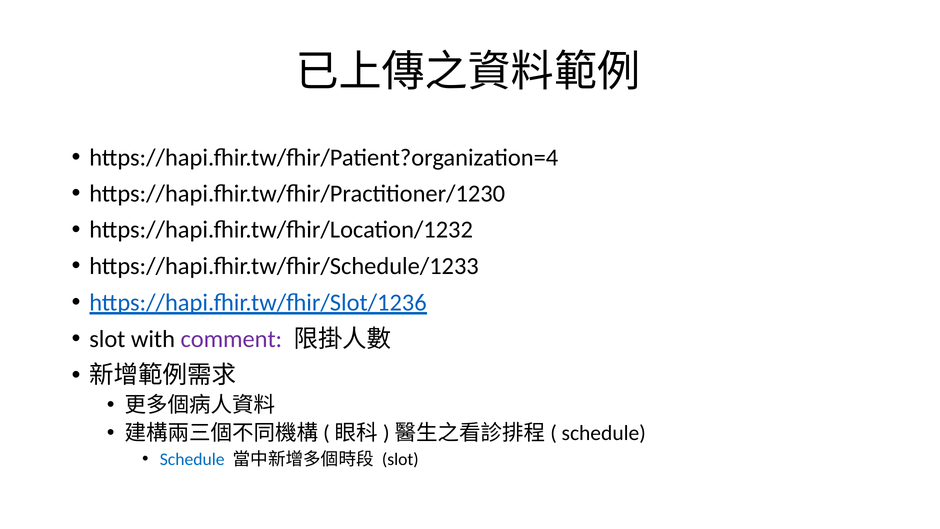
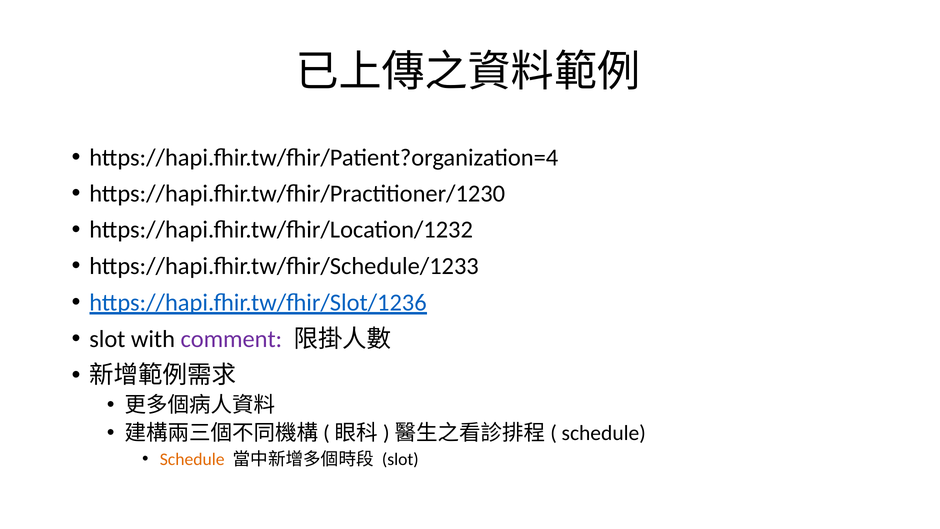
Schedule at (192, 459) colour: blue -> orange
